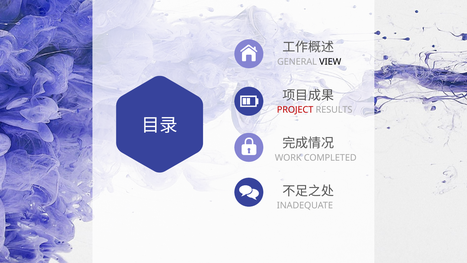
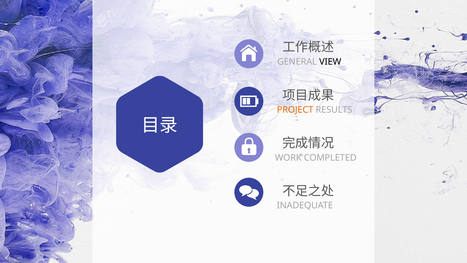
PROJECT colour: red -> orange
